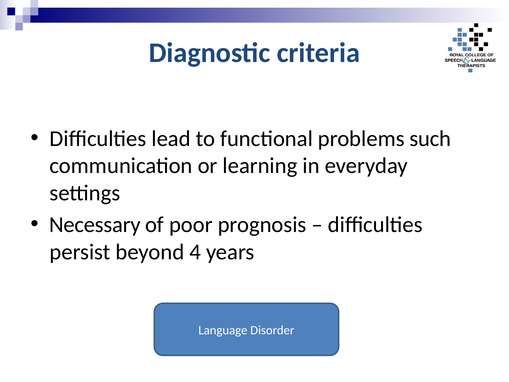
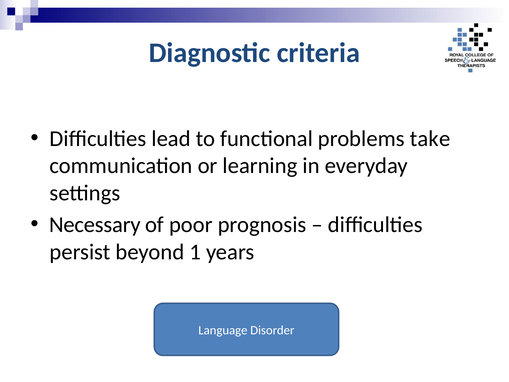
such: such -> take
4: 4 -> 1
